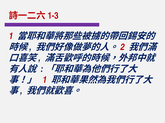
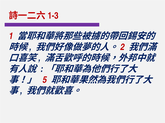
1 at (45, 80): 1 -> 5
